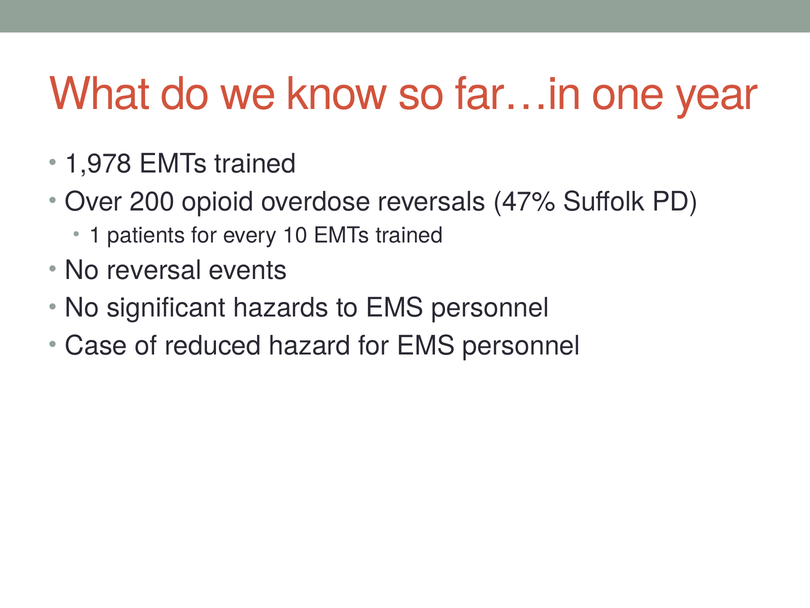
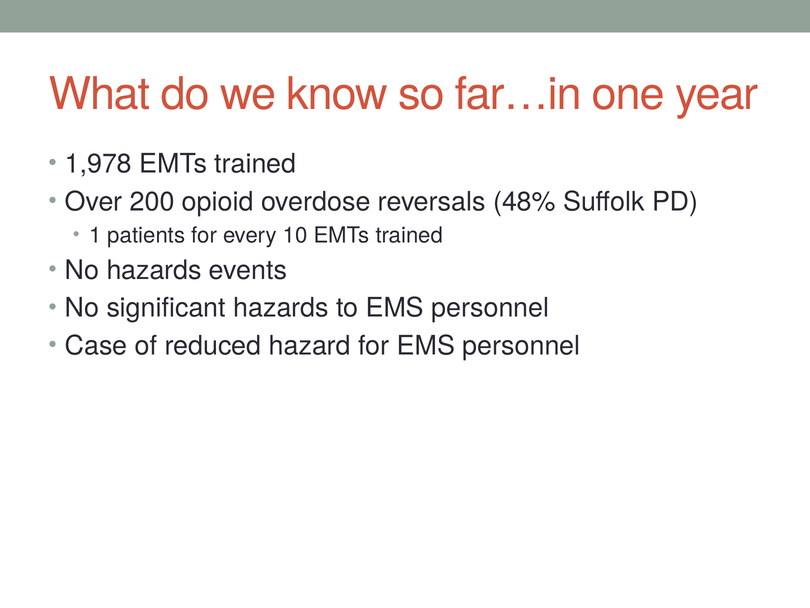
47%: 47% -> 48%
No reversal: reversal -> hazards
